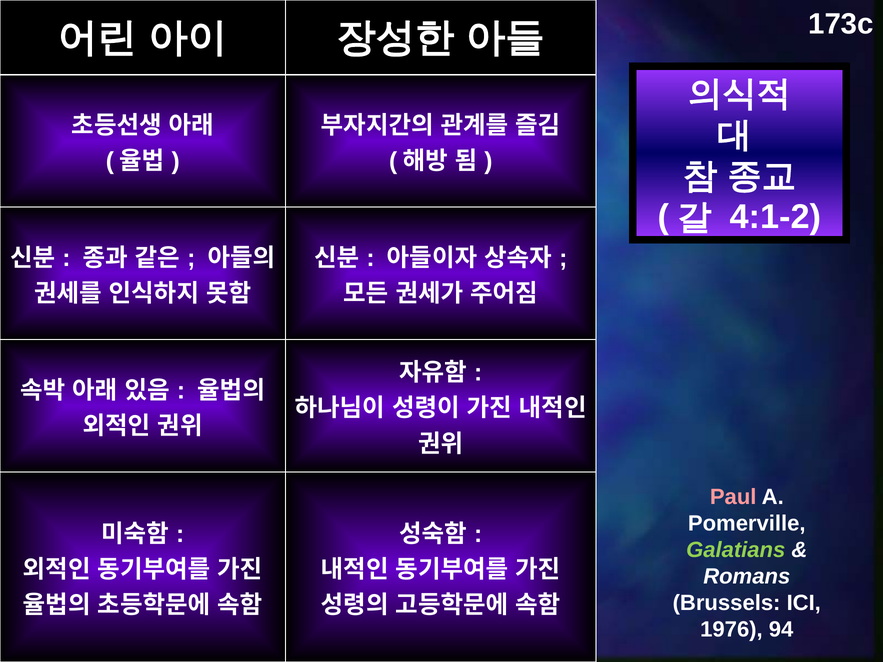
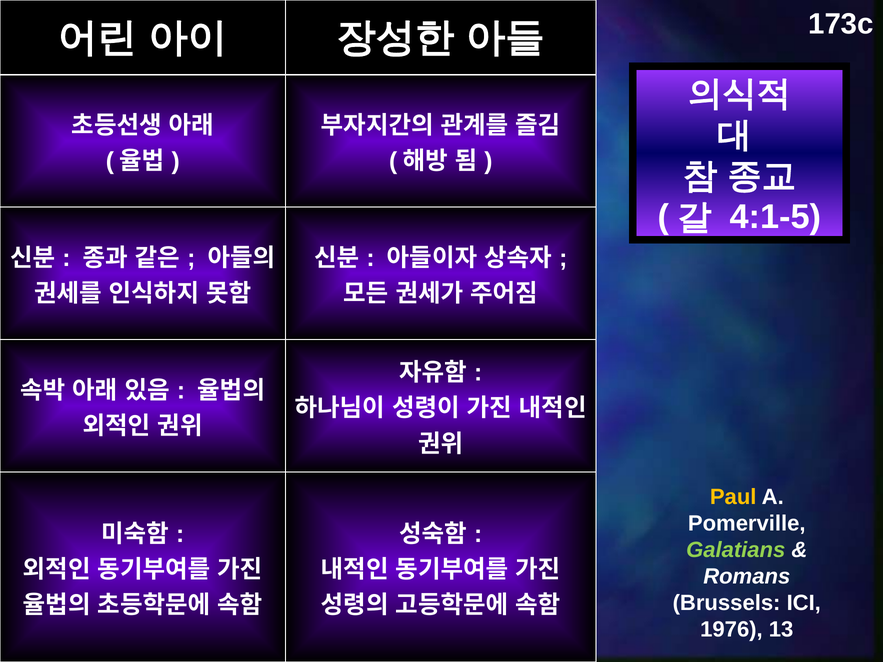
4:1-2: 4:1-2 -> 4:1-5
Paul colour: pink -> yellow
94: 94 -> 13
